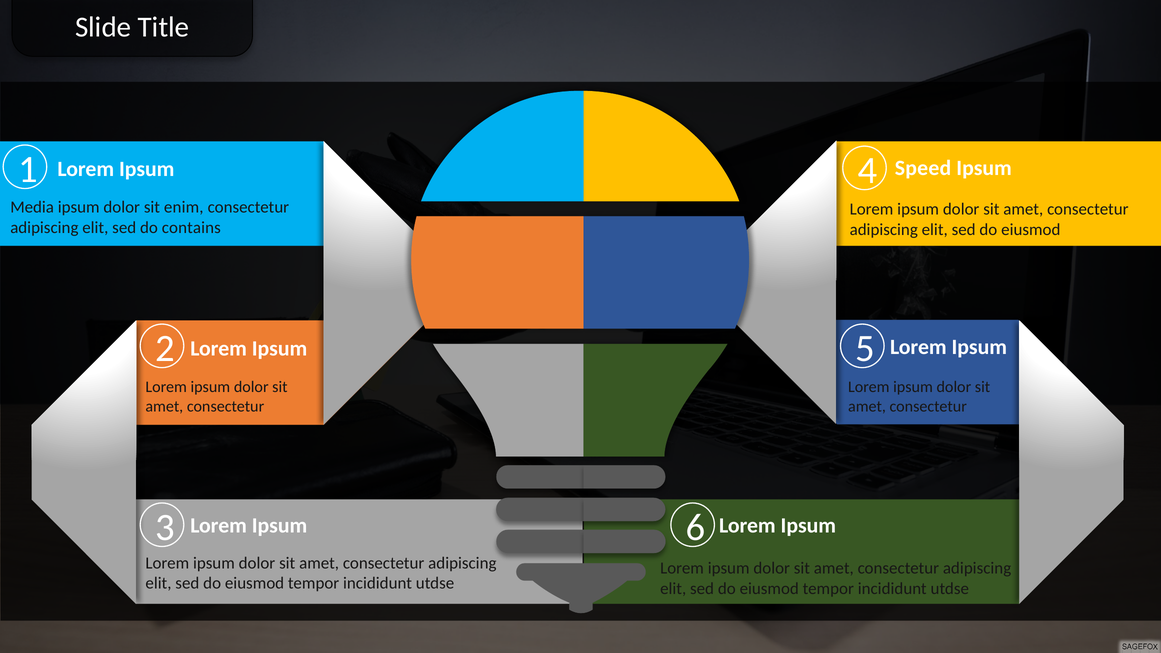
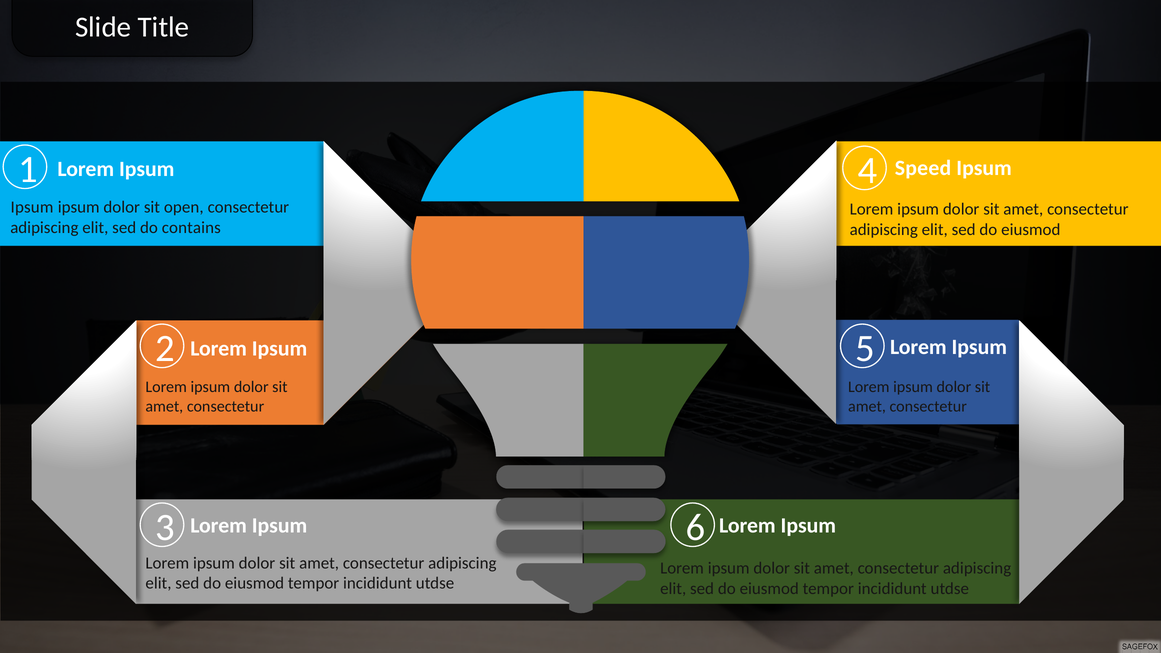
Media at (32, 207): Media -> Ipsum
enim: enim -> open
